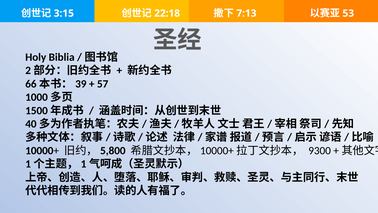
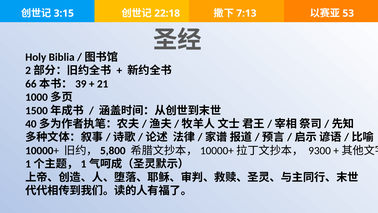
57: 57 -> 21
